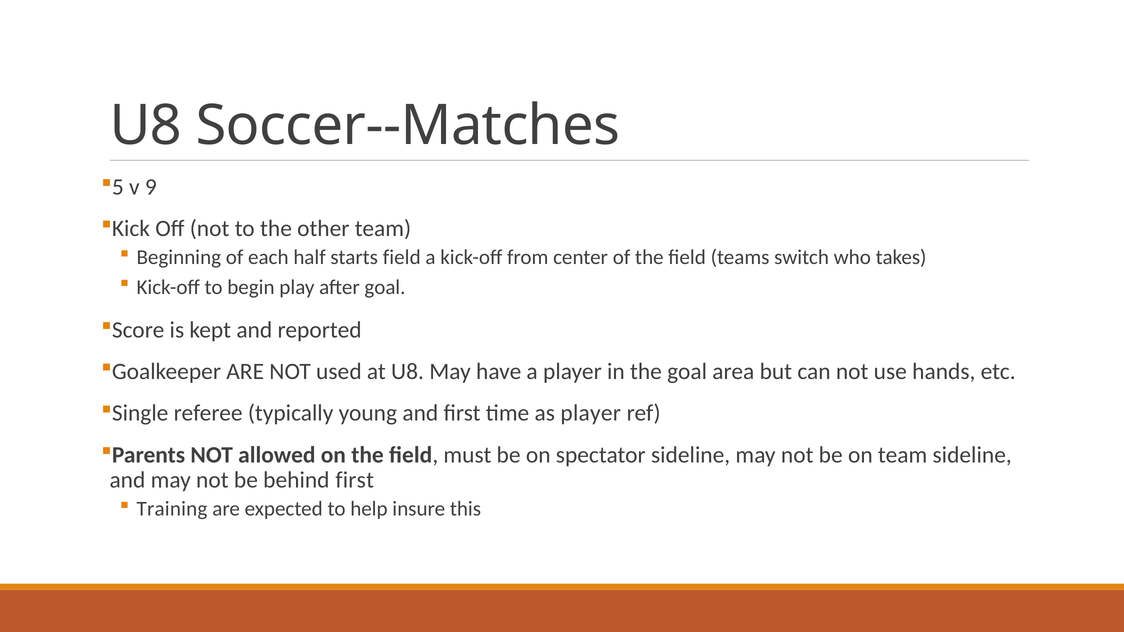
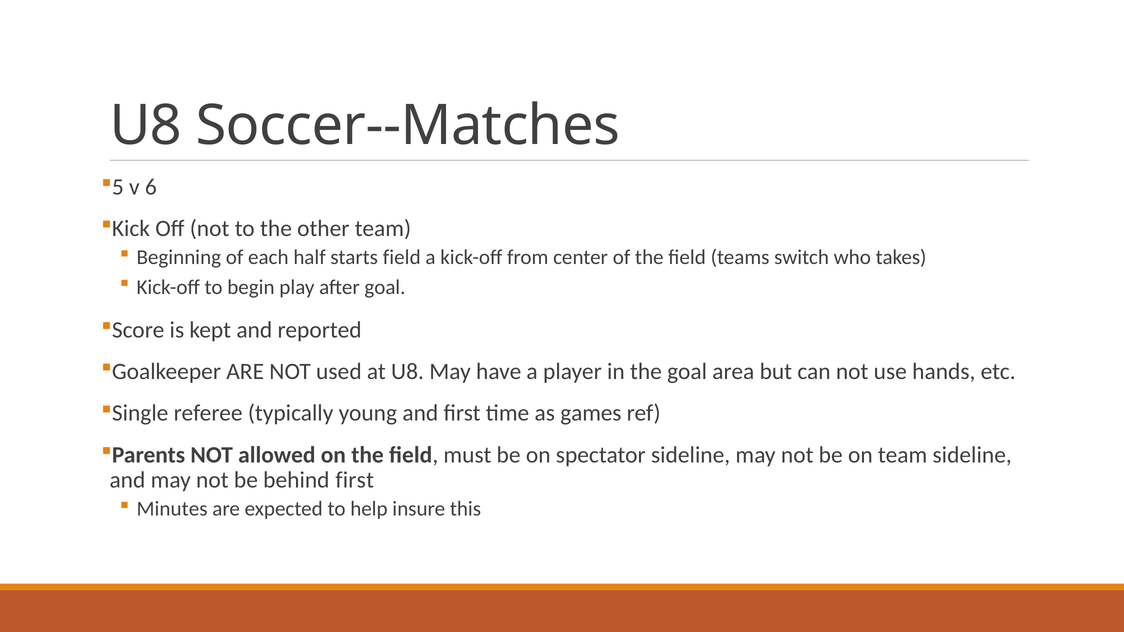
9: 9 -> 6
as player: player -> games
Training: Training -> Minutes
